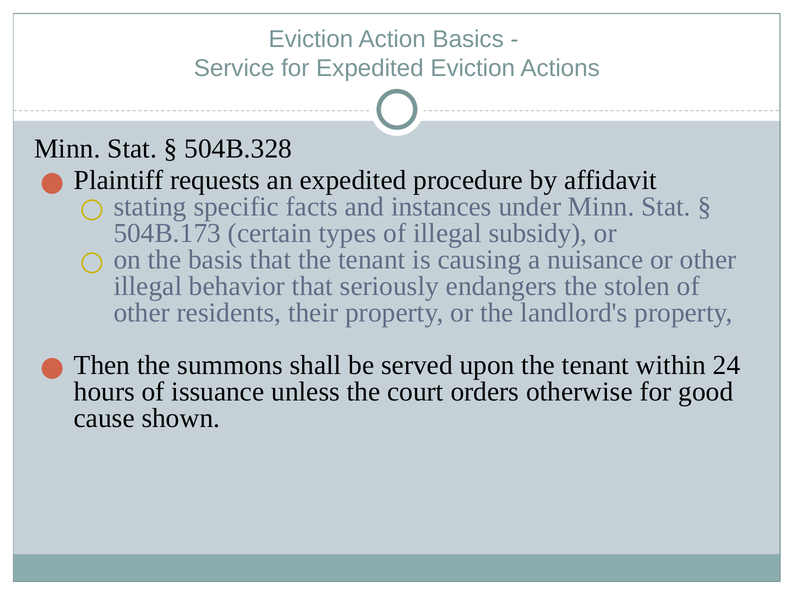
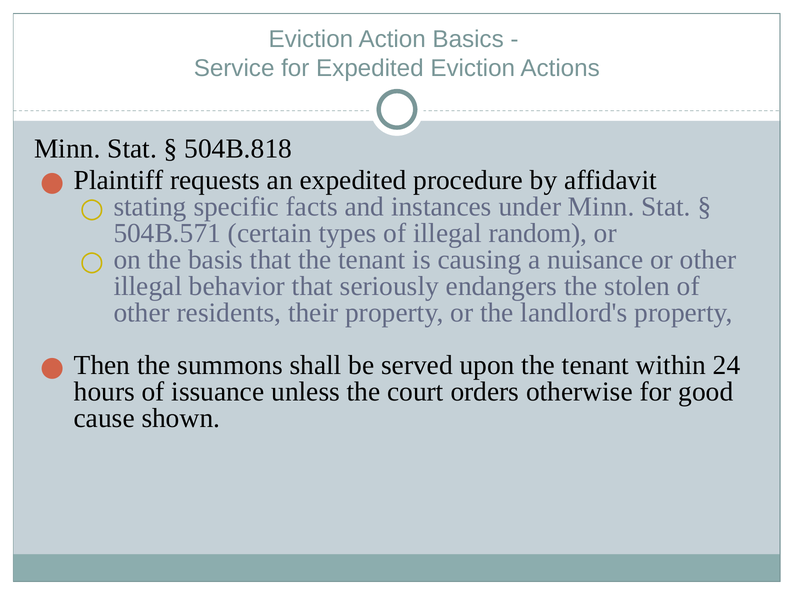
504B.328: 504B.328 -> 504B.818
504B.173: 504B.173 -> 504B.571
subsidy: subsidy -> random
